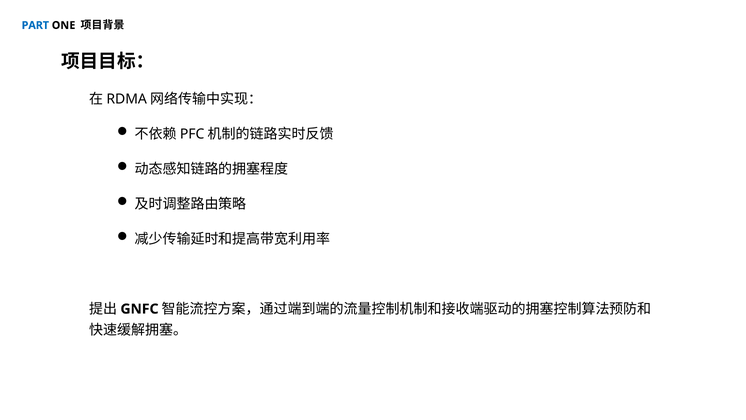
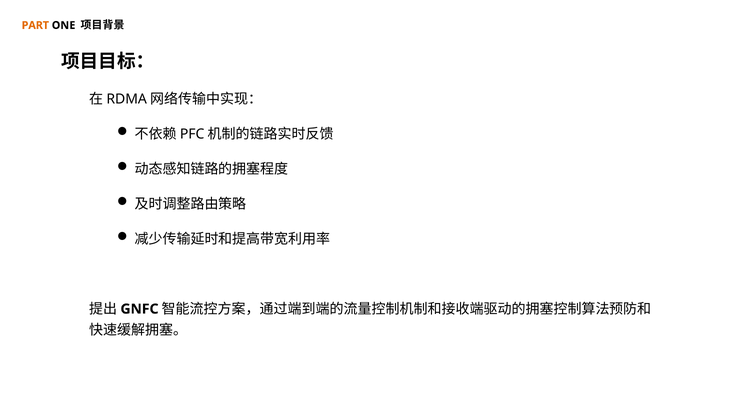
PART colour: blue -> orange
